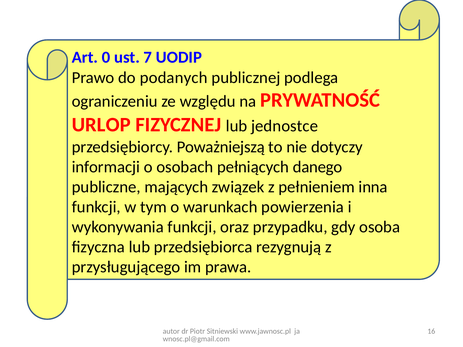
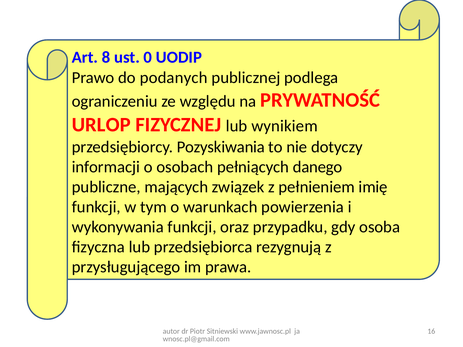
0: 0 -> 8
7: 7 -> 0
jednostce: jednostce -> wynikiem
Poważniejszą: Poważniejszą -> Pozyskiwania
inna: inna -> imię
